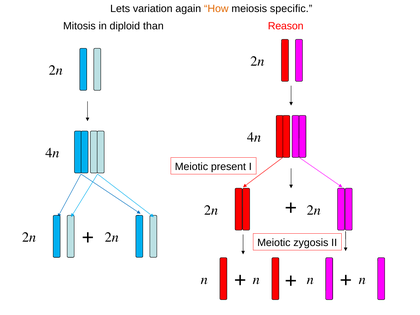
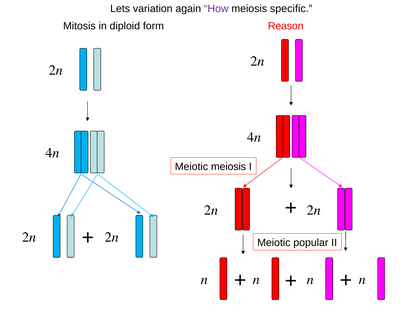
How colour: orange -> purple
than: than -> form
Meiotic present: present -> meiosis
zygosis: zygosis -> popular
